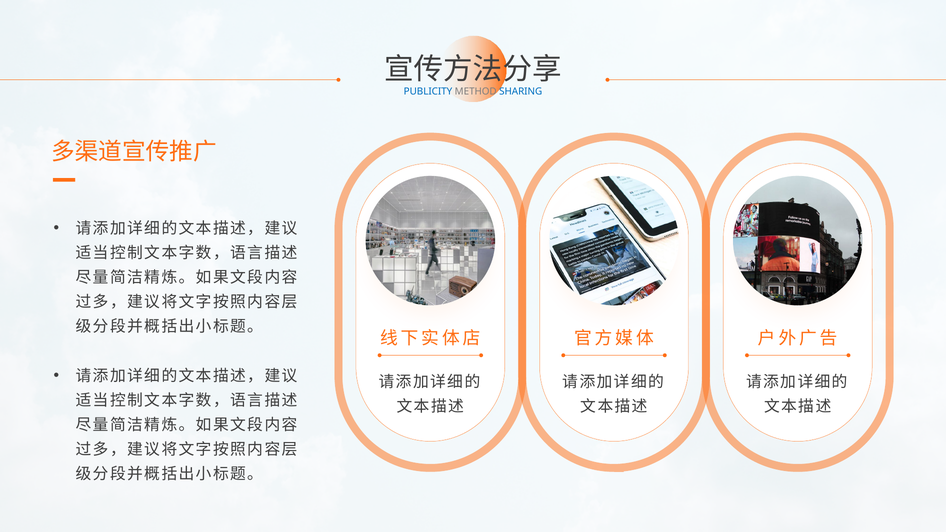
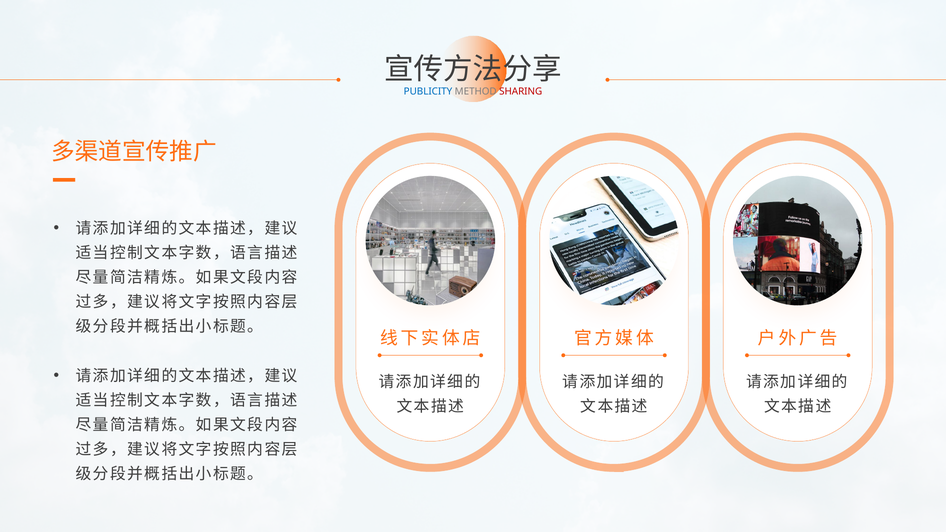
SHARING colour: blue -> red
